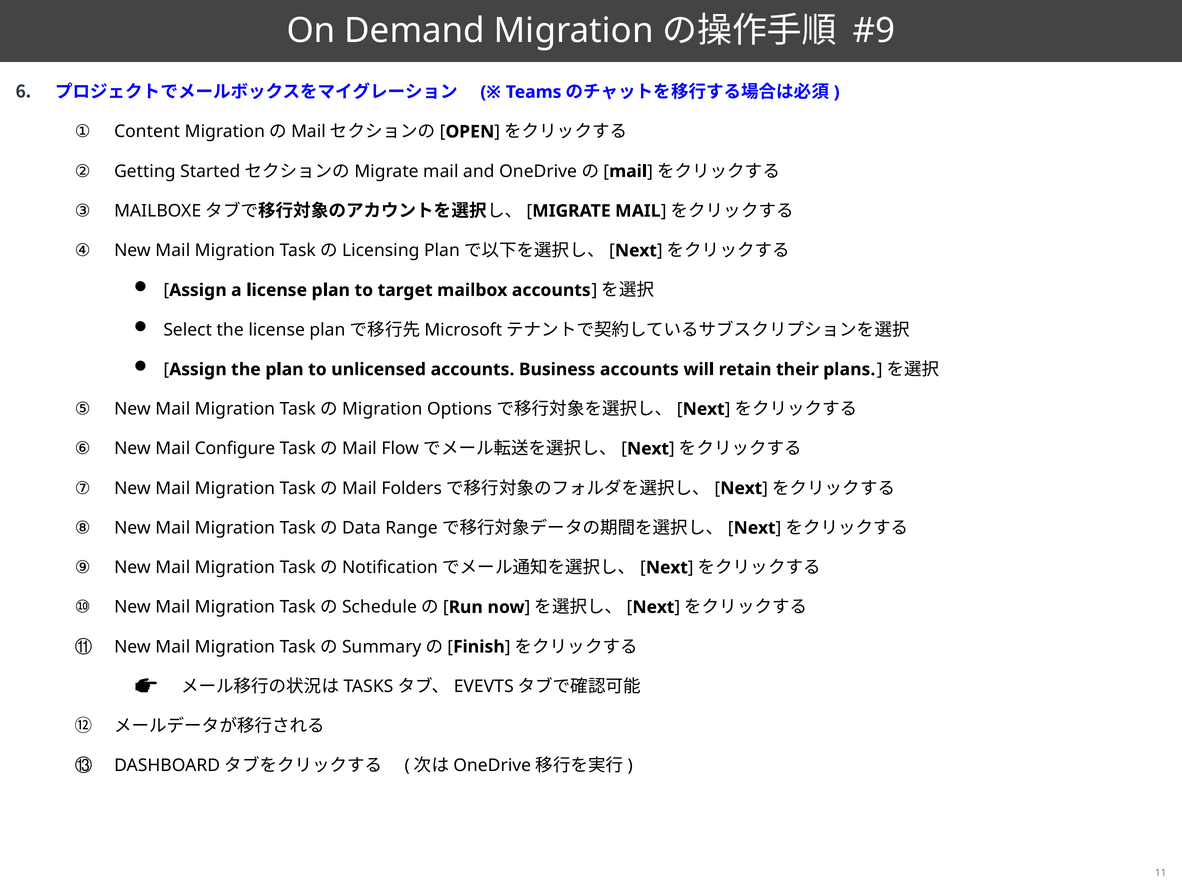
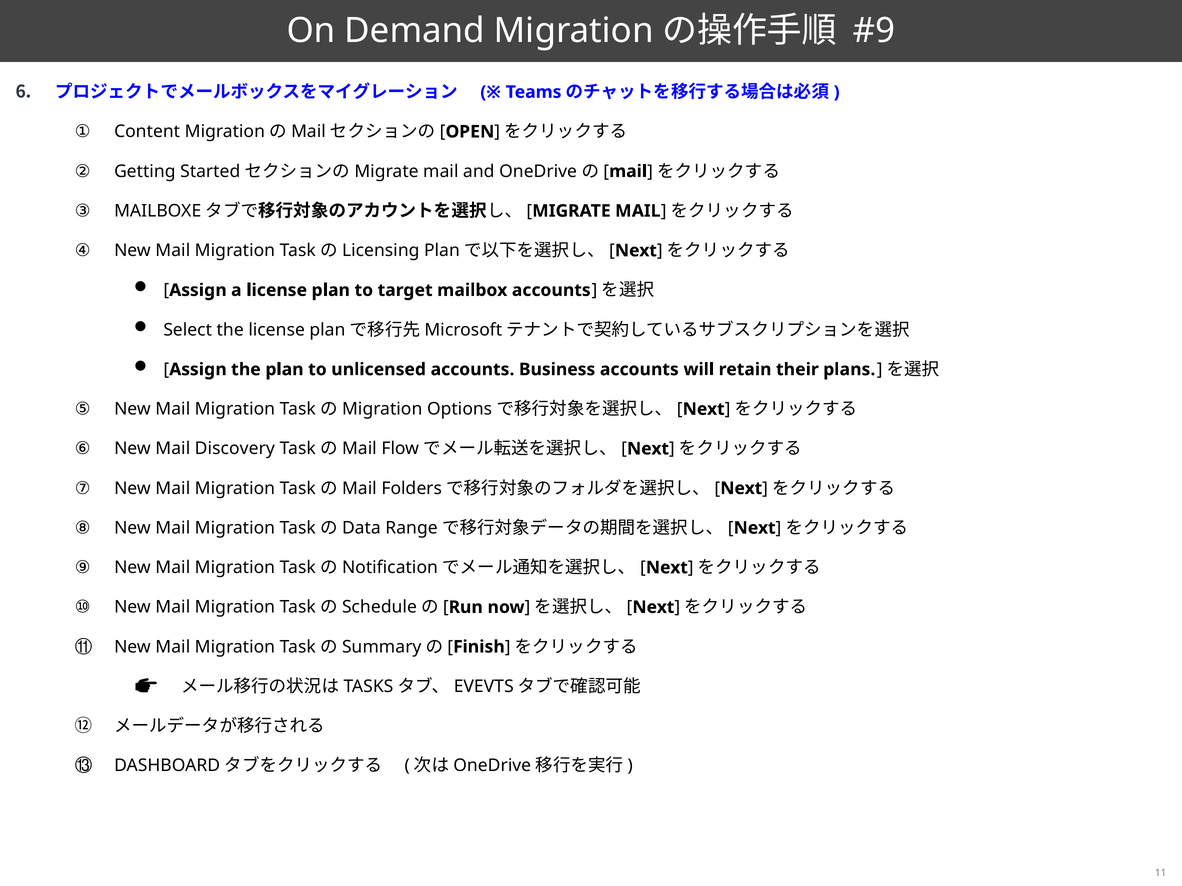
Configure: Configure -> Discovery
